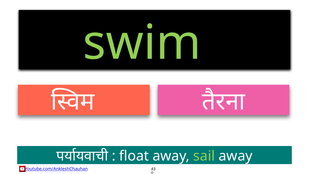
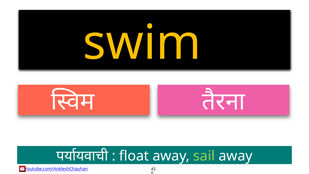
swim colour: light green -> yellow
